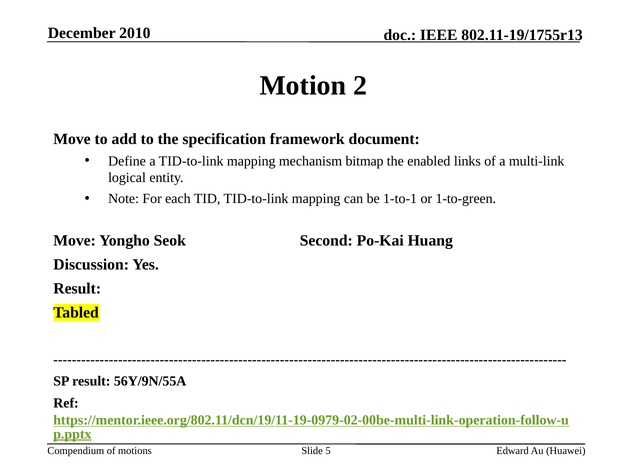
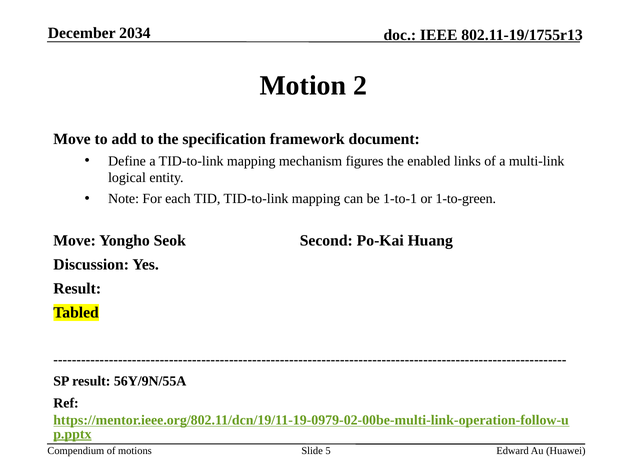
2010: 2010 -> 2034
bitmap: bitmap -> figures
